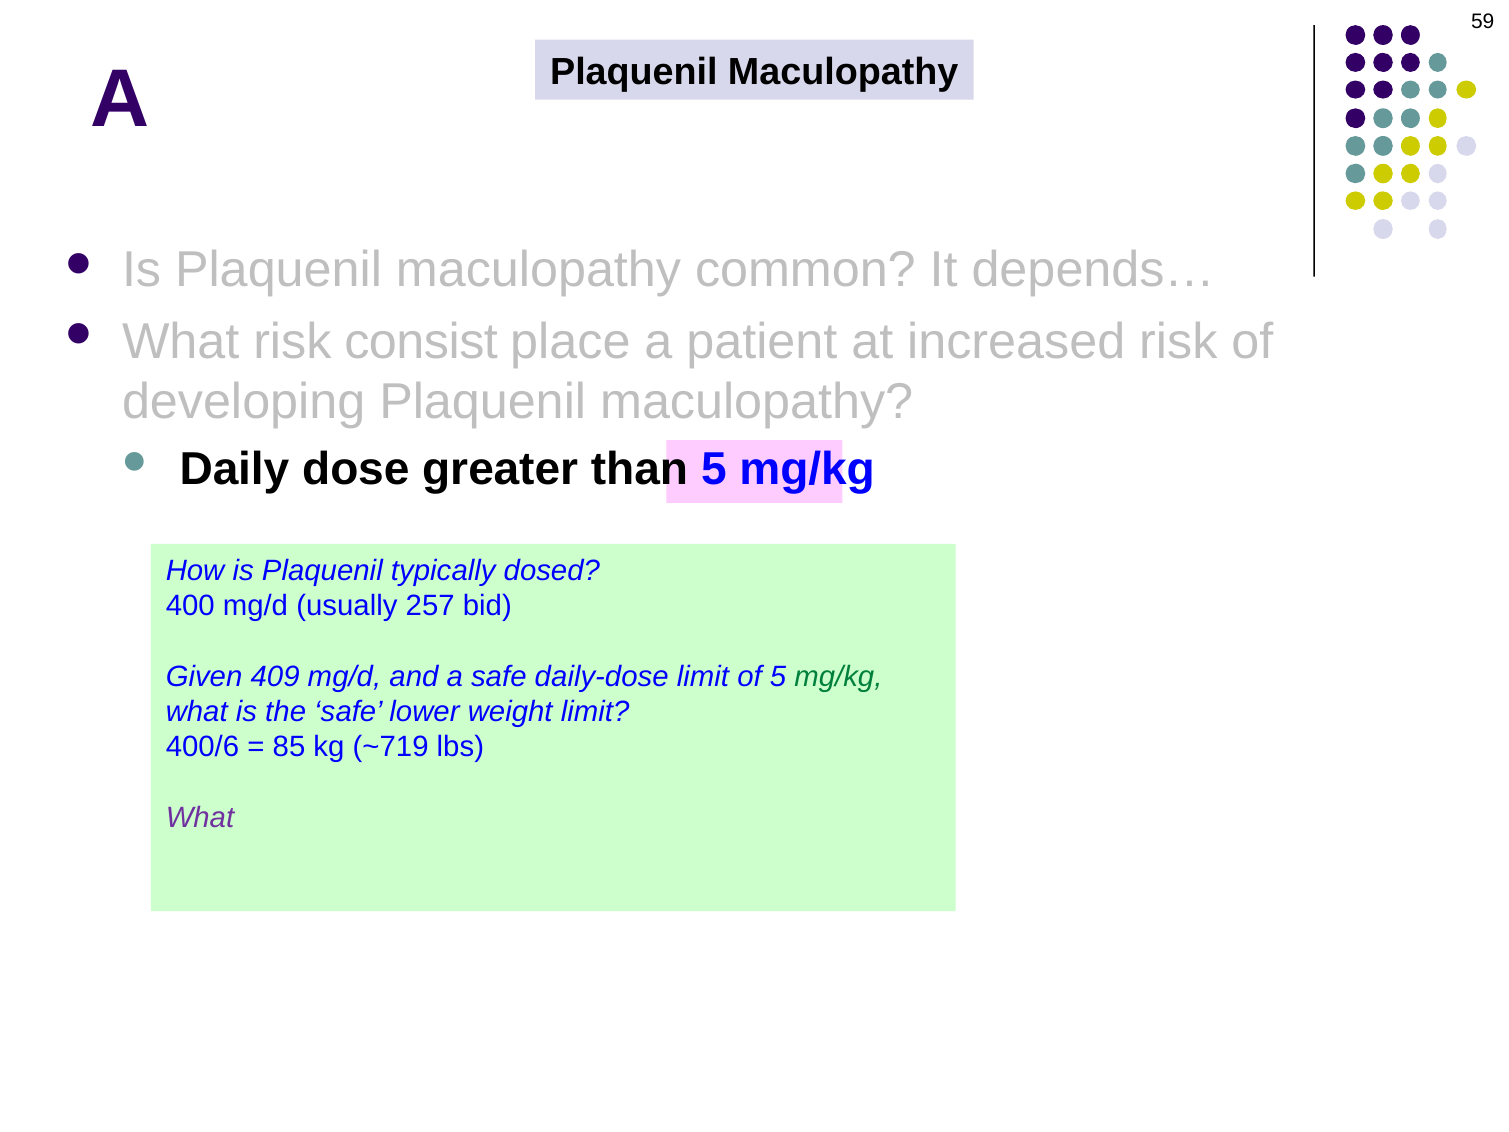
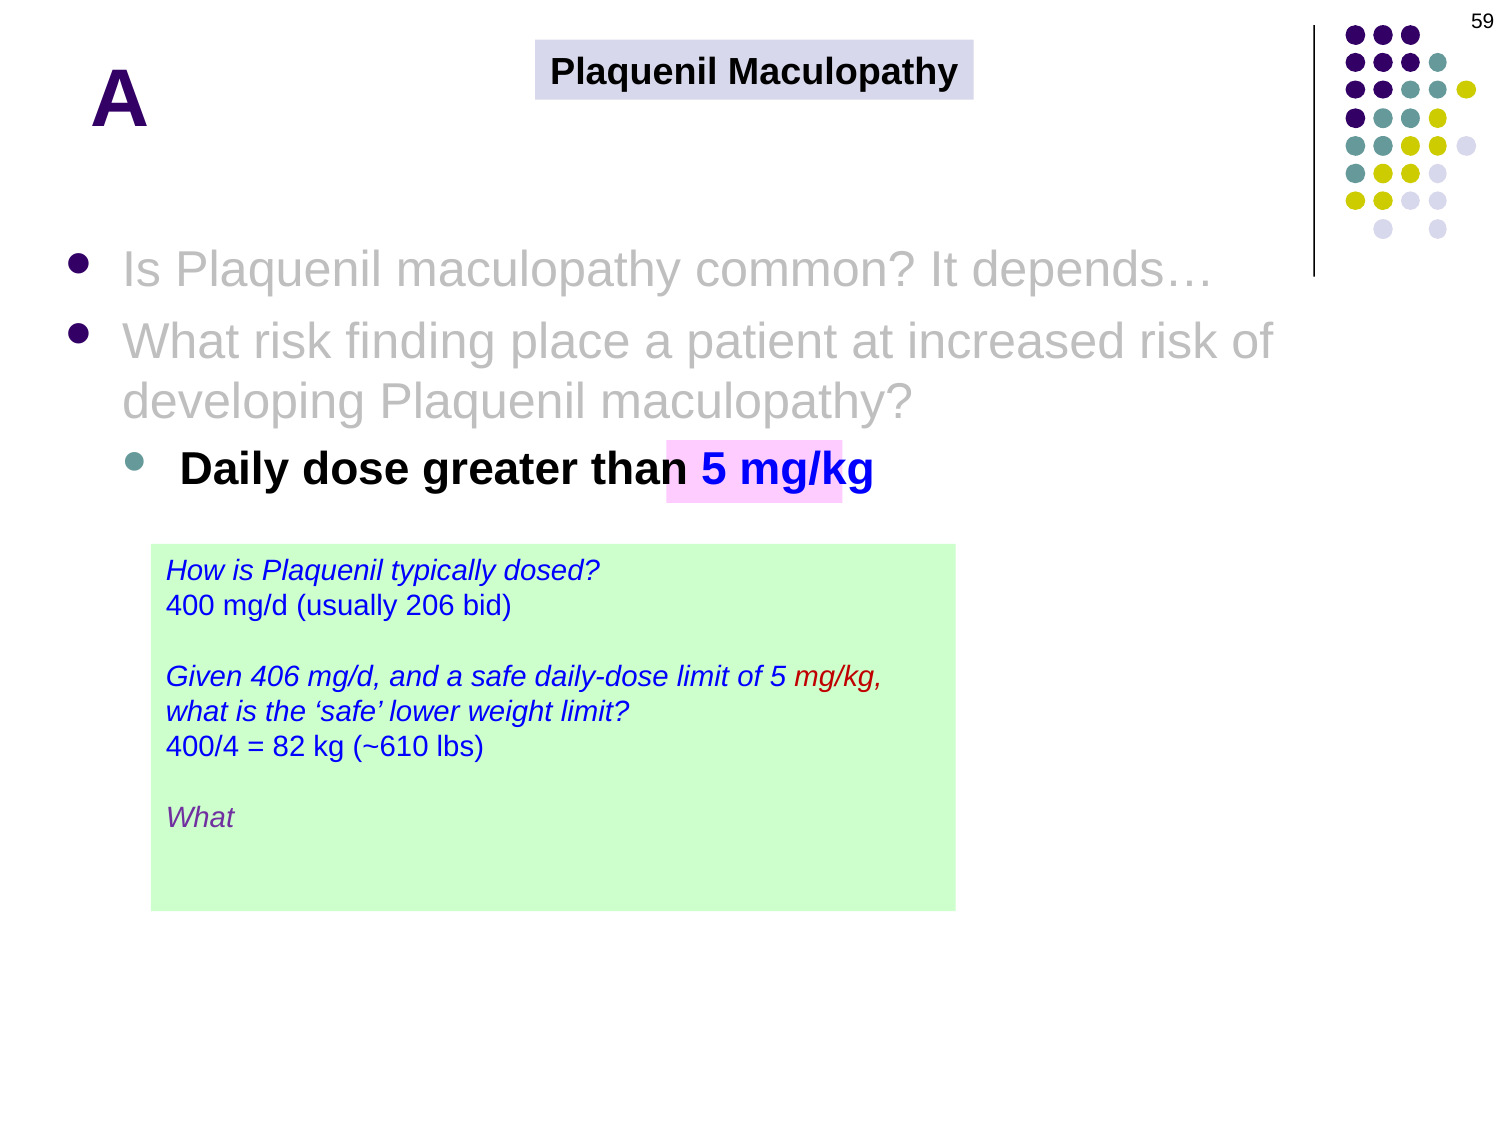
consist: consist -> finding
257: 257 -> 206
409: 409 -> 406
mg/kg at (838, 677) colour: green -> red
400/6: 400/6 -> 400/4
85: 85 -> 82
~719: ~719 -> ~610
